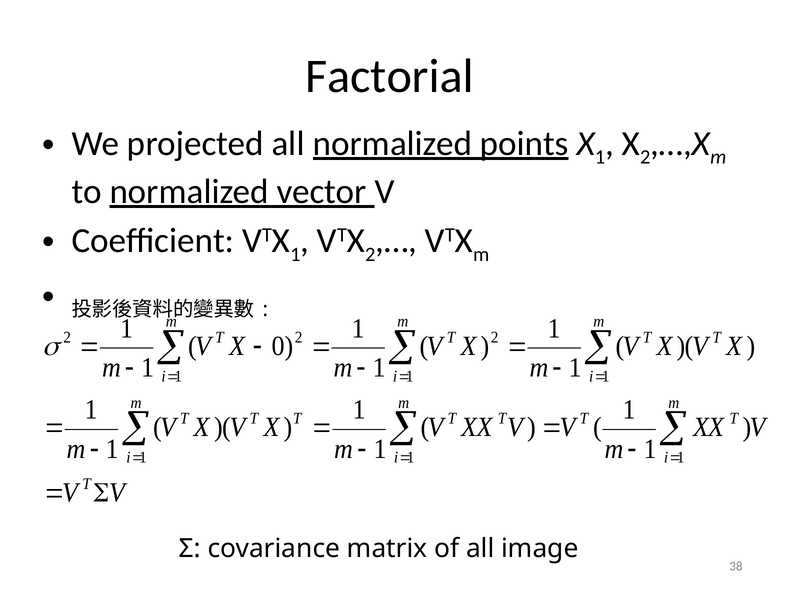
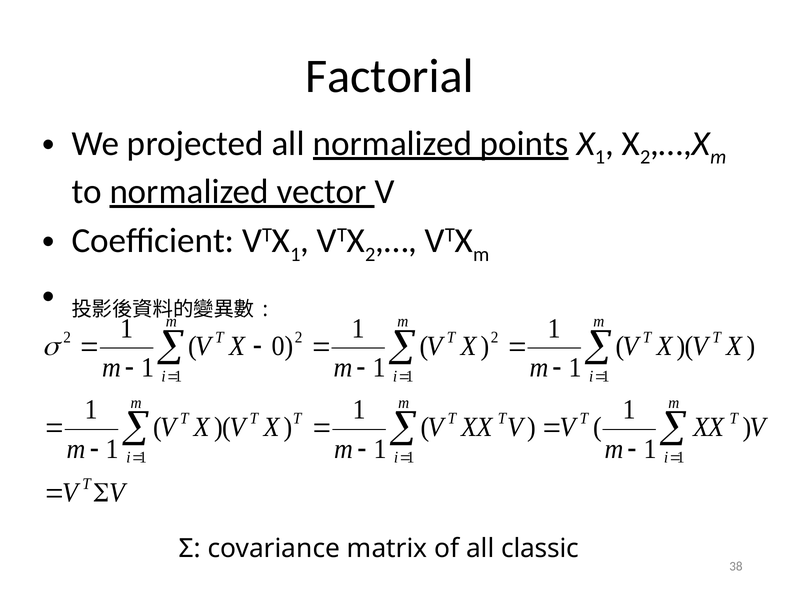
image: image -> classic
